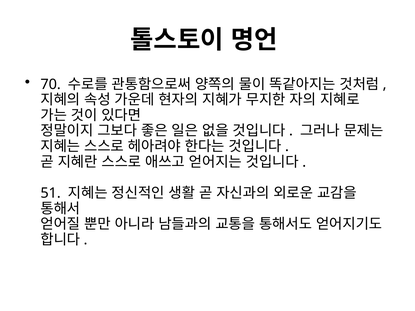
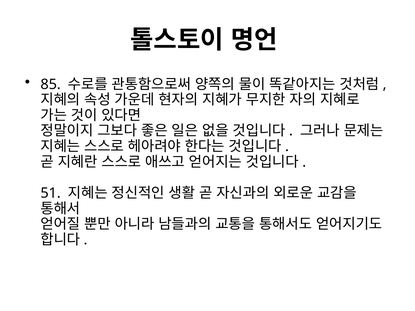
70: 70 -> 85
